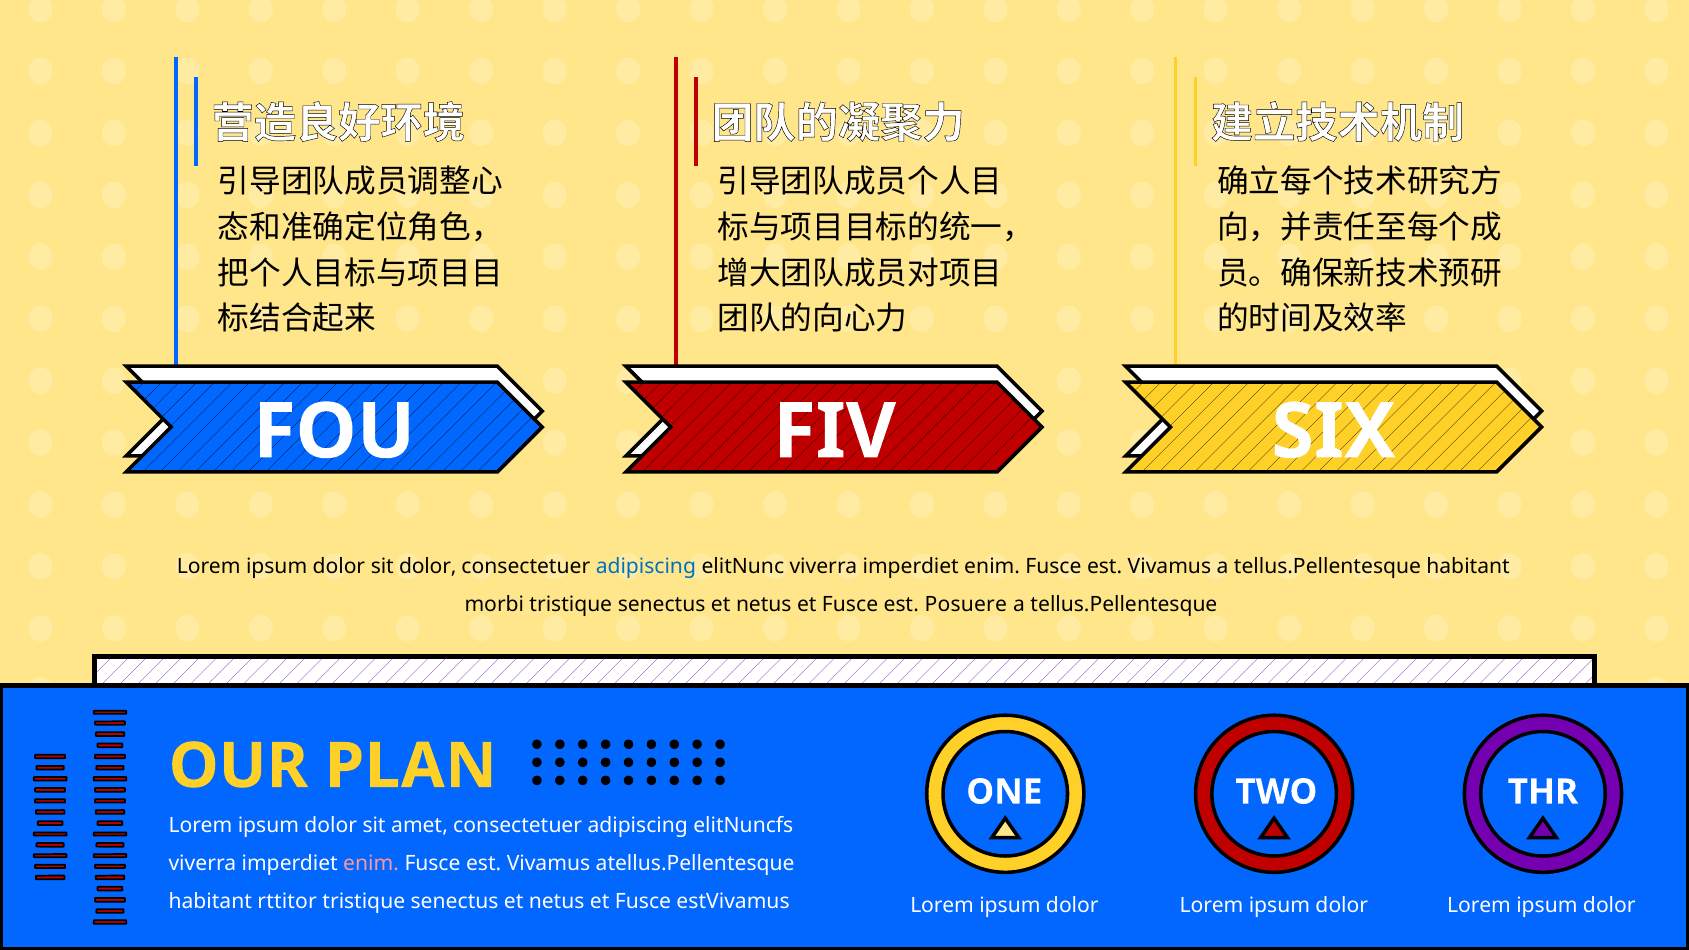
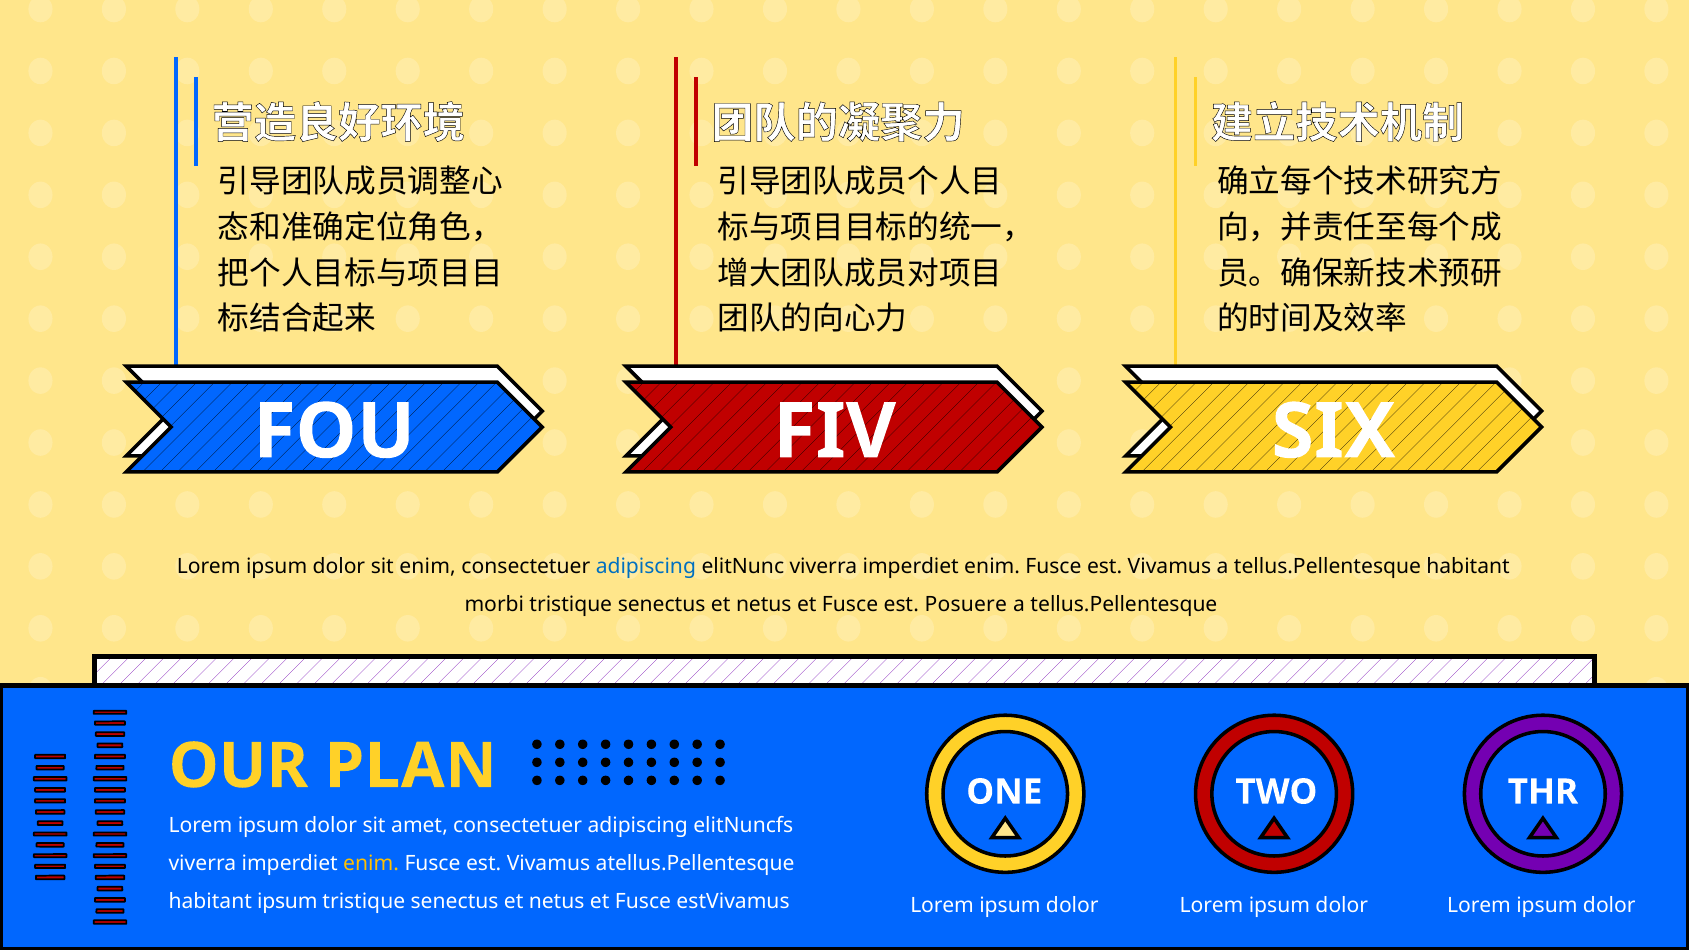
sit dolor: dolor -> enim
enim at (371, 864) colour: pink -> yellow
habitant rttitor: rttitor -> ipsum
